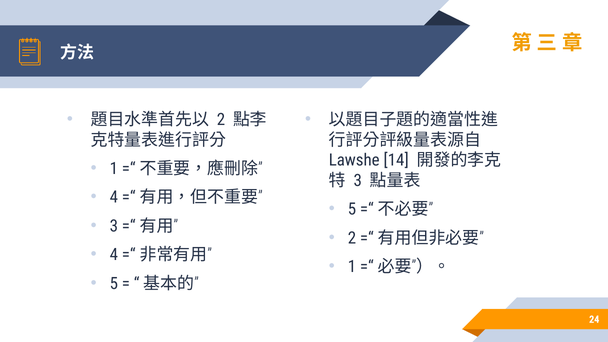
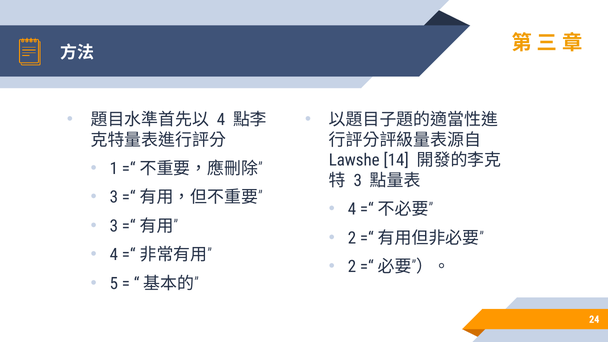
2 at (221, 120): 2 -> 4
4 at (114, 197): 4 -> 3
5 at (352, 209): 5 -> 4
1 at (352, 267): 1 -> 2
